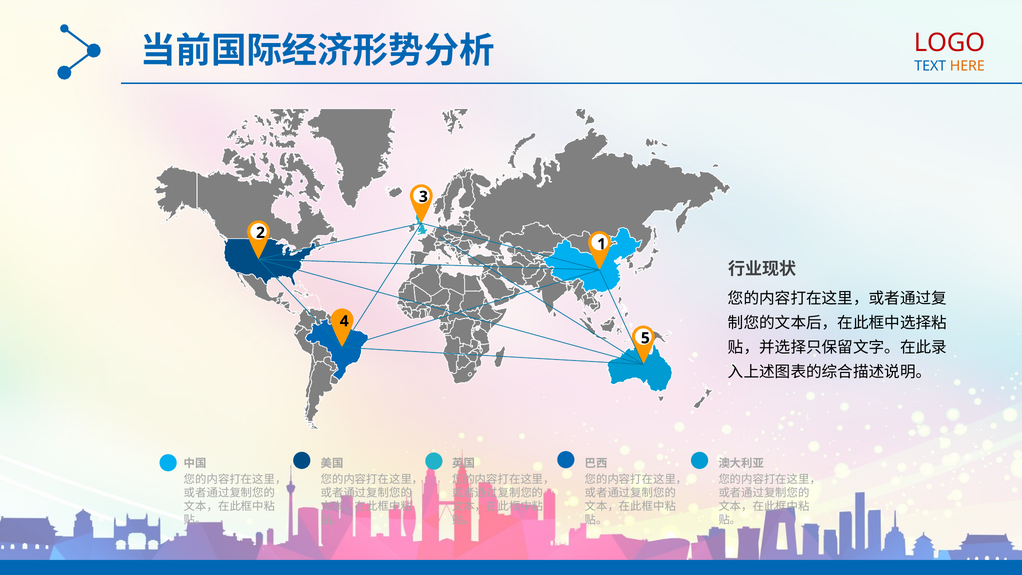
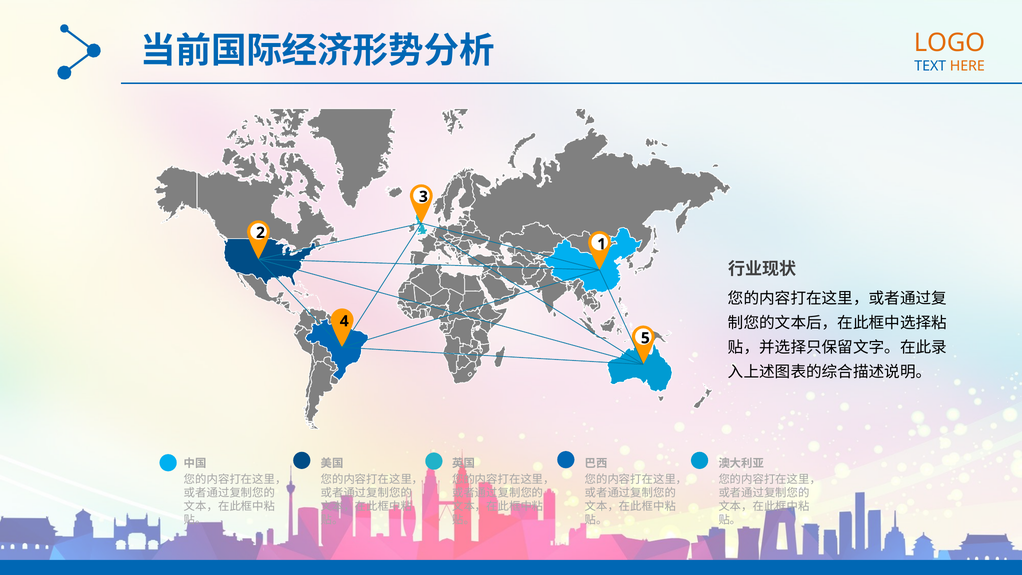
LOGO colour: red -> orange
